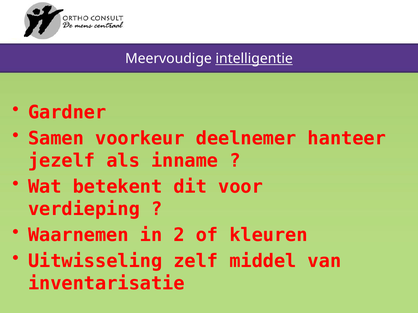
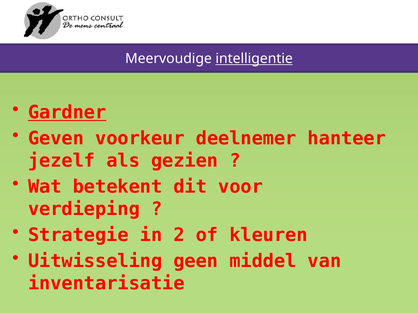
Gardner underline: none -> present
Samen: Samen -> Geven
inname: inname -> gezien
Waarnemen: Waarnemen -> Strategie
zelf: zelf -> geen
